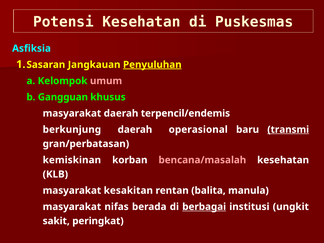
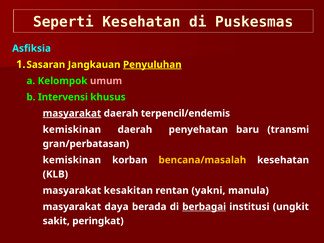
Potensi: Potensi -> Seperti
Gangguan: Gangguan -> Intervensi
masyarakat at (72, 113) underline: none -> present
berkunjung at (72, 130): berkunjung -> kemiskinan
operasional: operasional -> penyehatan
transmi underline: present -> none
bencana/masalah colour: pink -> yellow
balita: balita -> yakni
nifas: nifas -> daya
